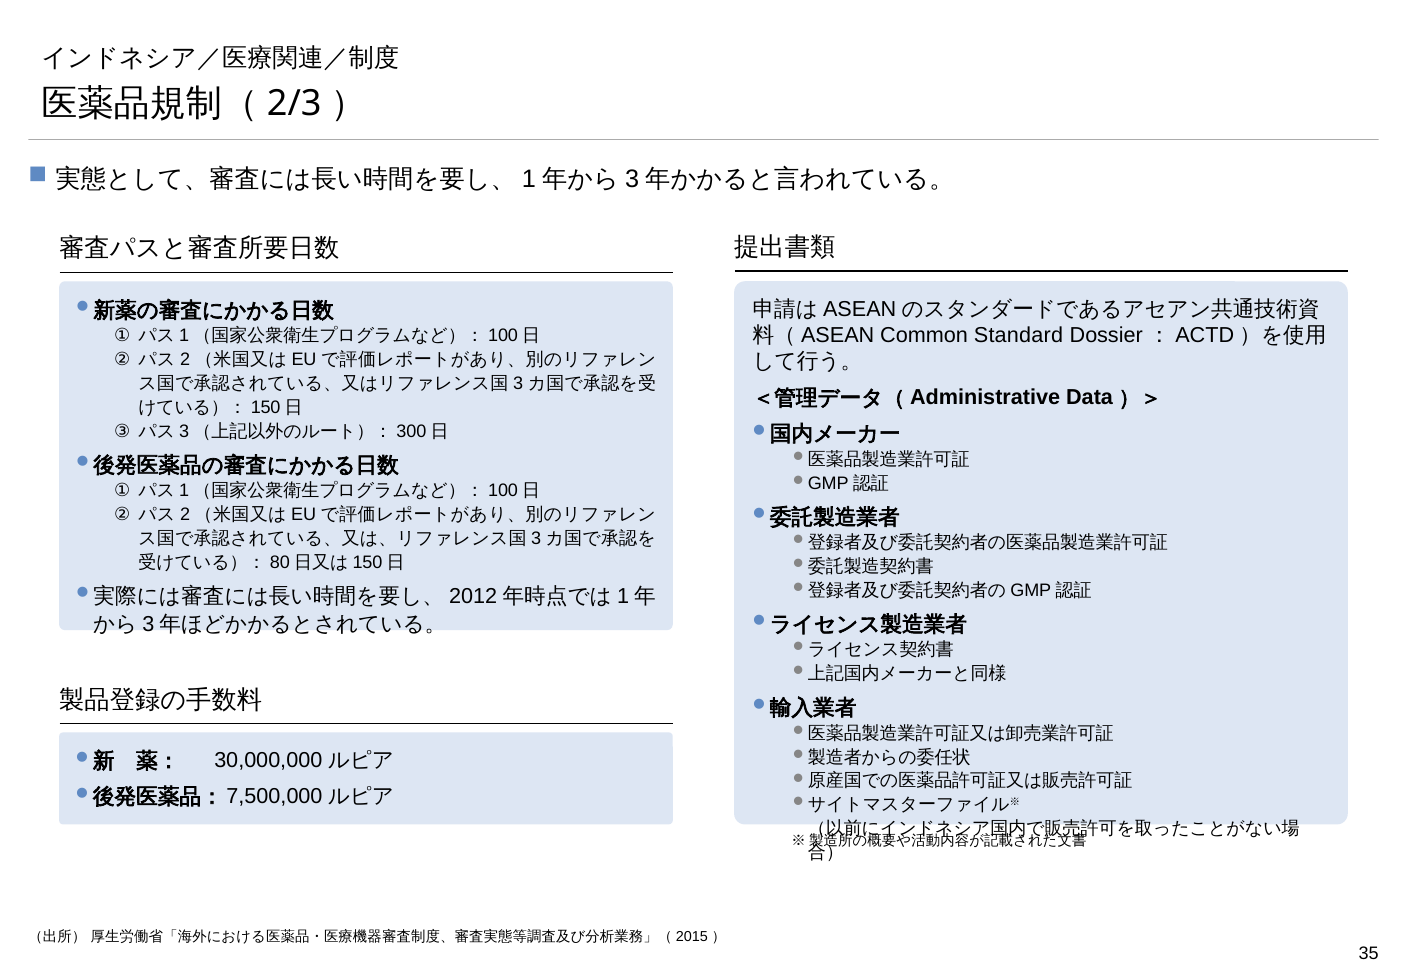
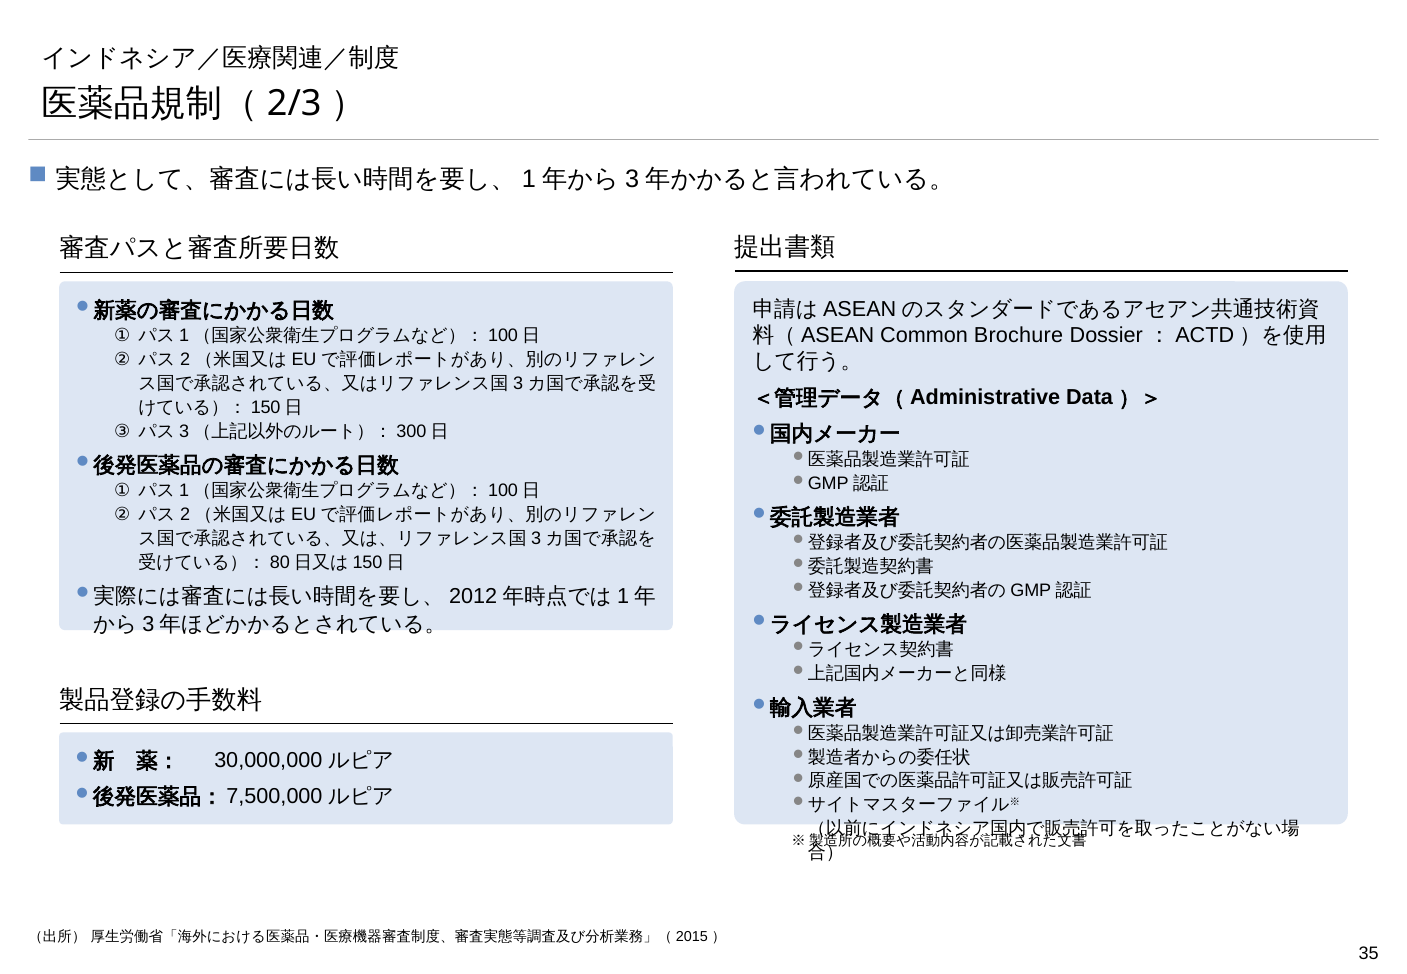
Standard: Standard -> Brochure
